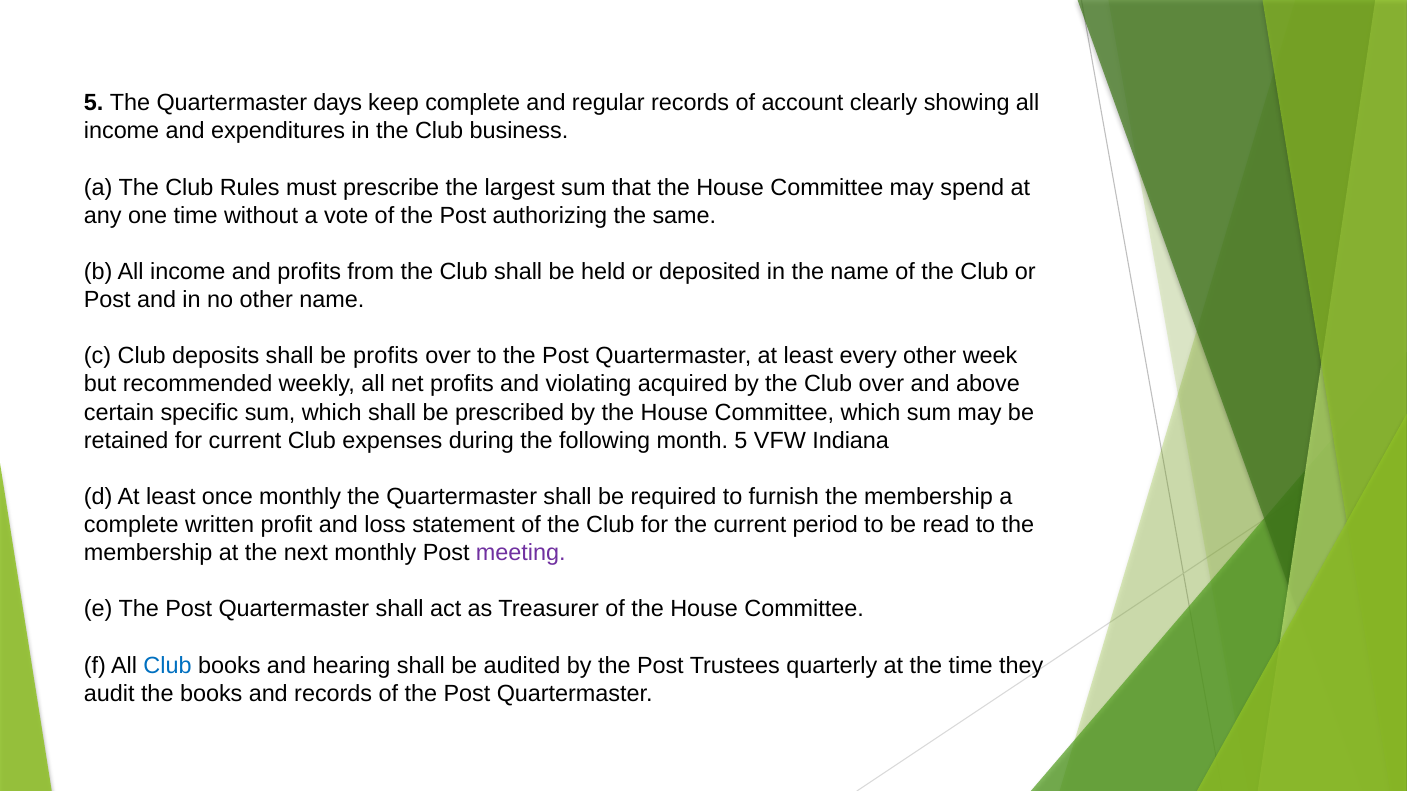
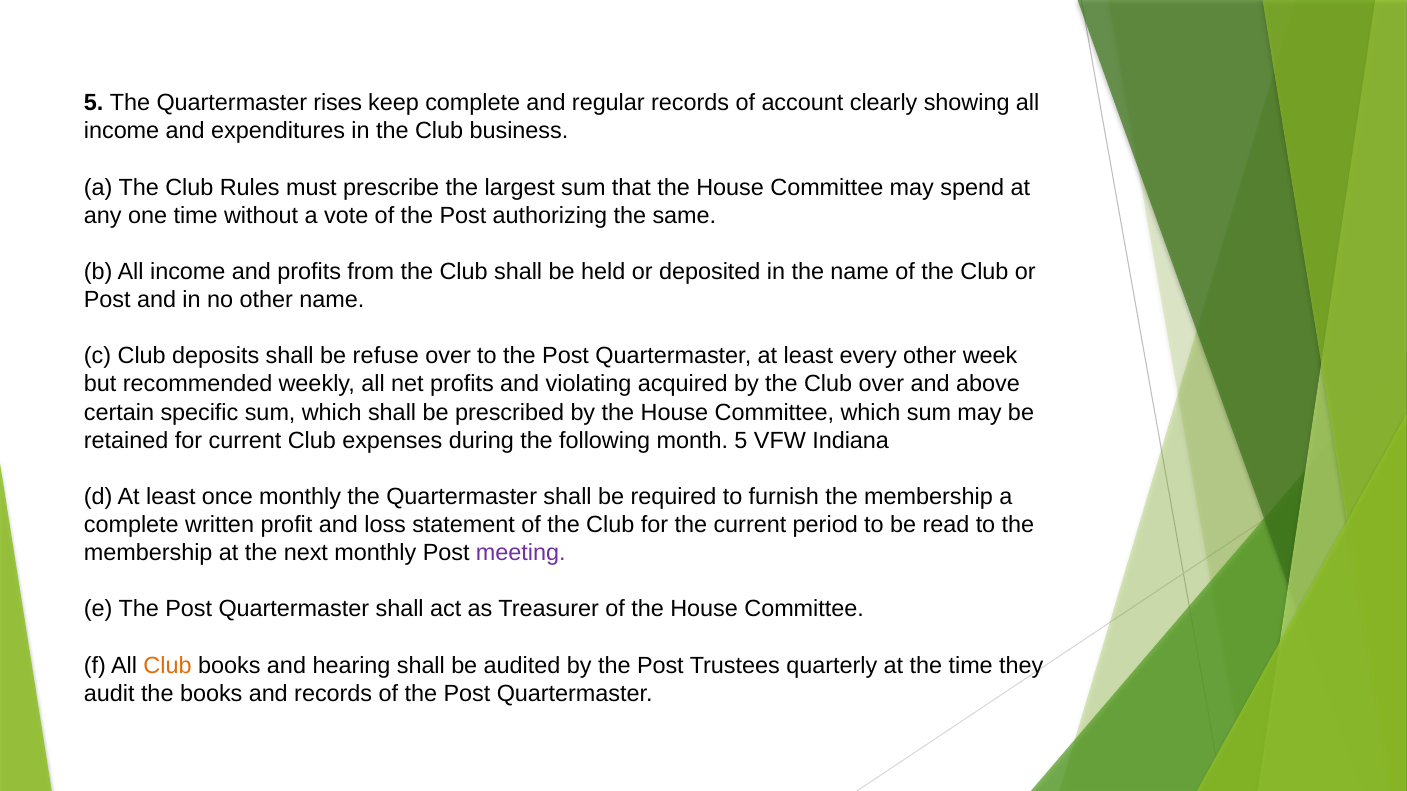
days: days -> rises
be profits: profits -> refuse
Club at (168, 666) colour: blue -> orange
